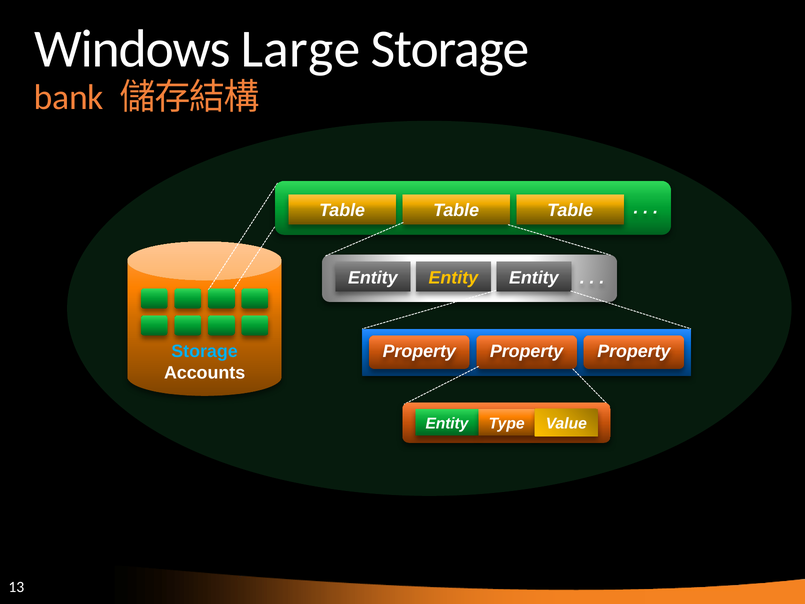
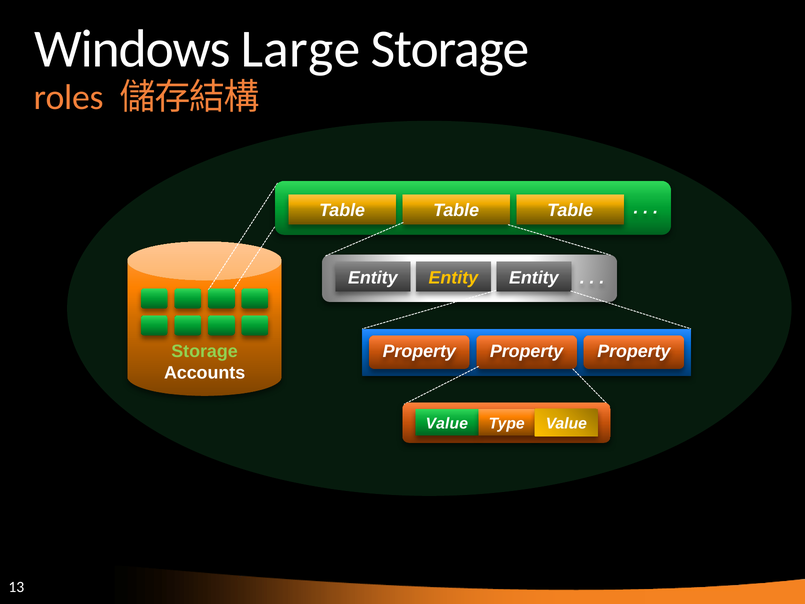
bank: bank -> roles
Storage at (205, 351) colour: light blue -> light green
Entity at (447, 423): Entity -> Value
